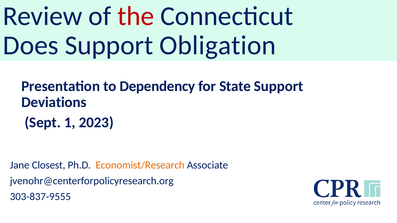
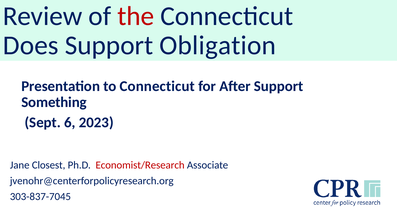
to Dependency: Dependency -> Connecticut
State: State -> After
Deviations: Deviations -> Something
1: 1 -> 6
Economist/Research colour: orange -> red
303-837-9555: 303-837-9555 -> 303-837-7045
